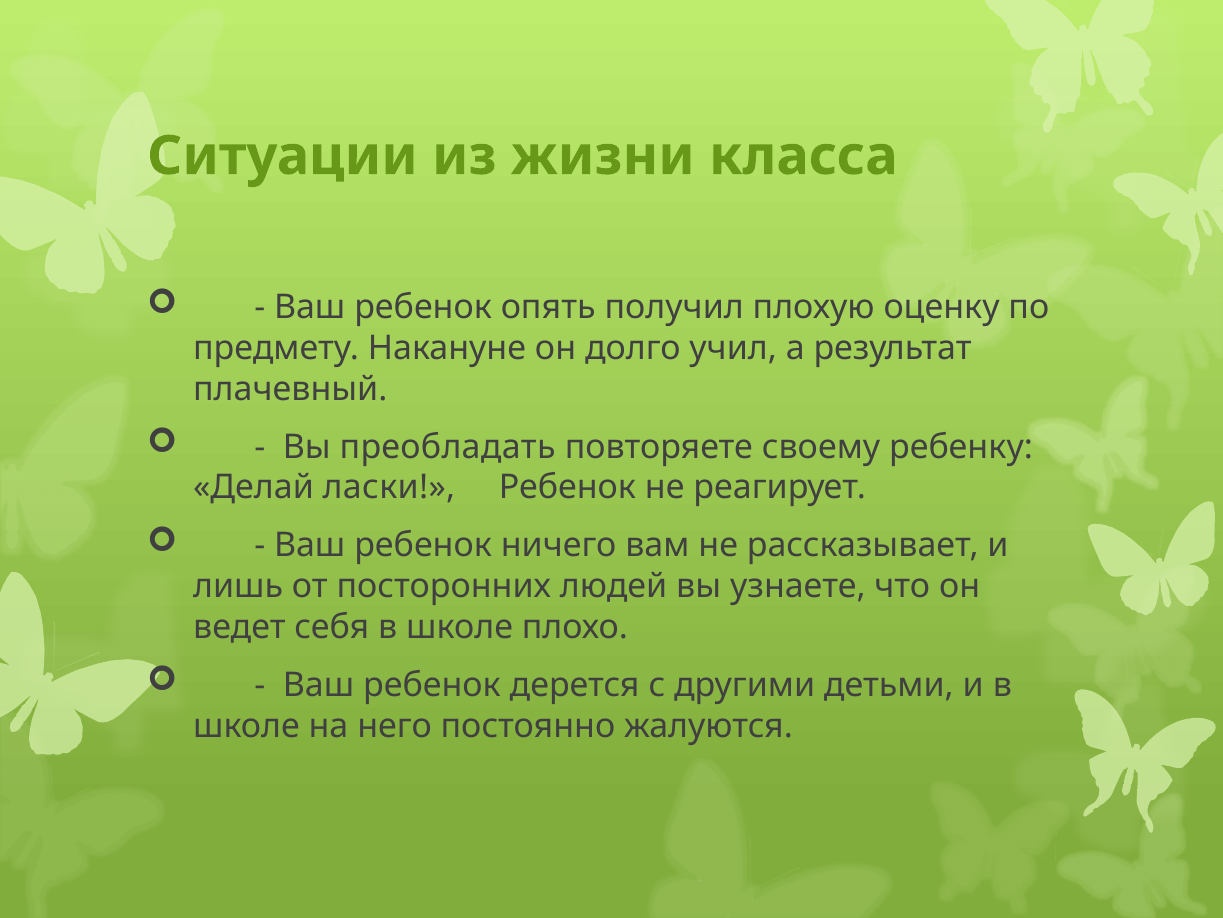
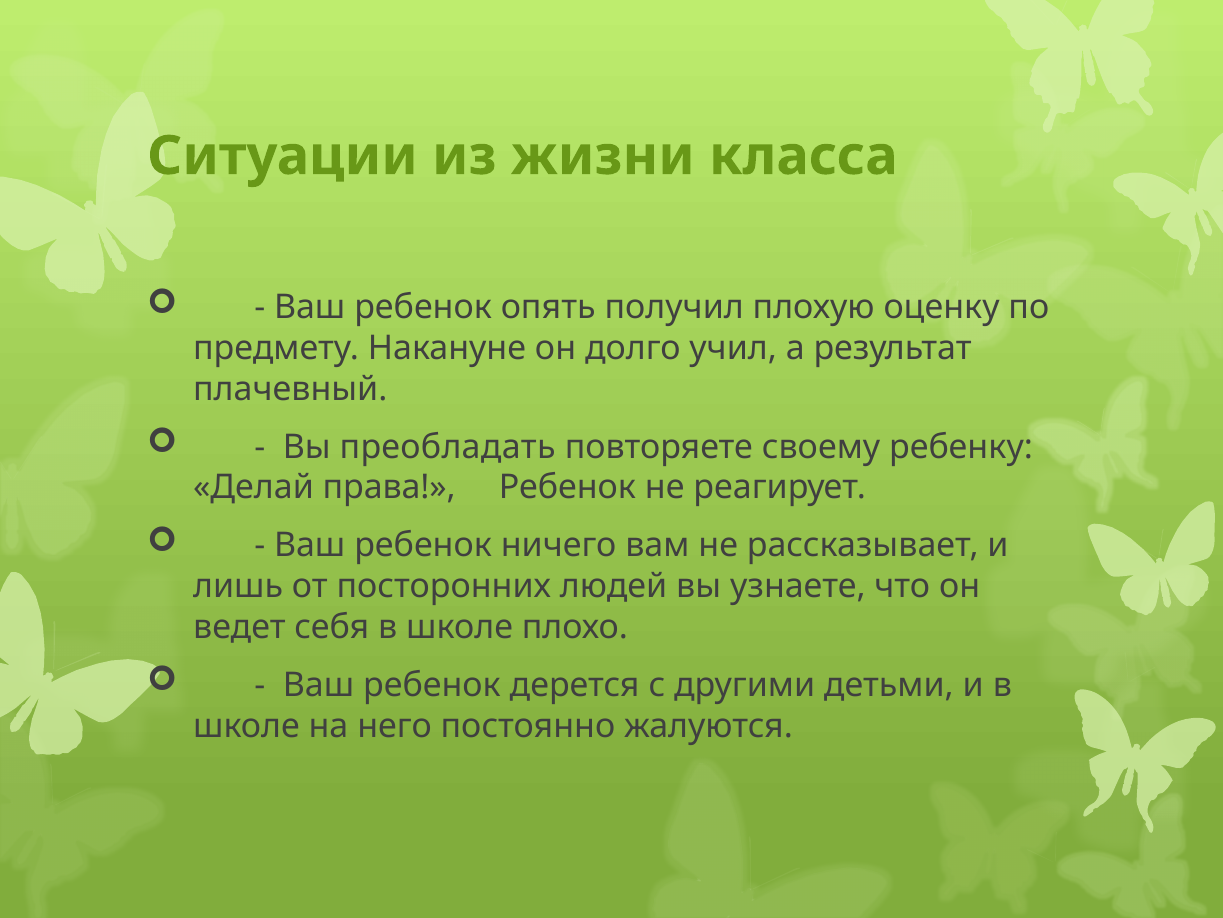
ласки: ласки -> права
